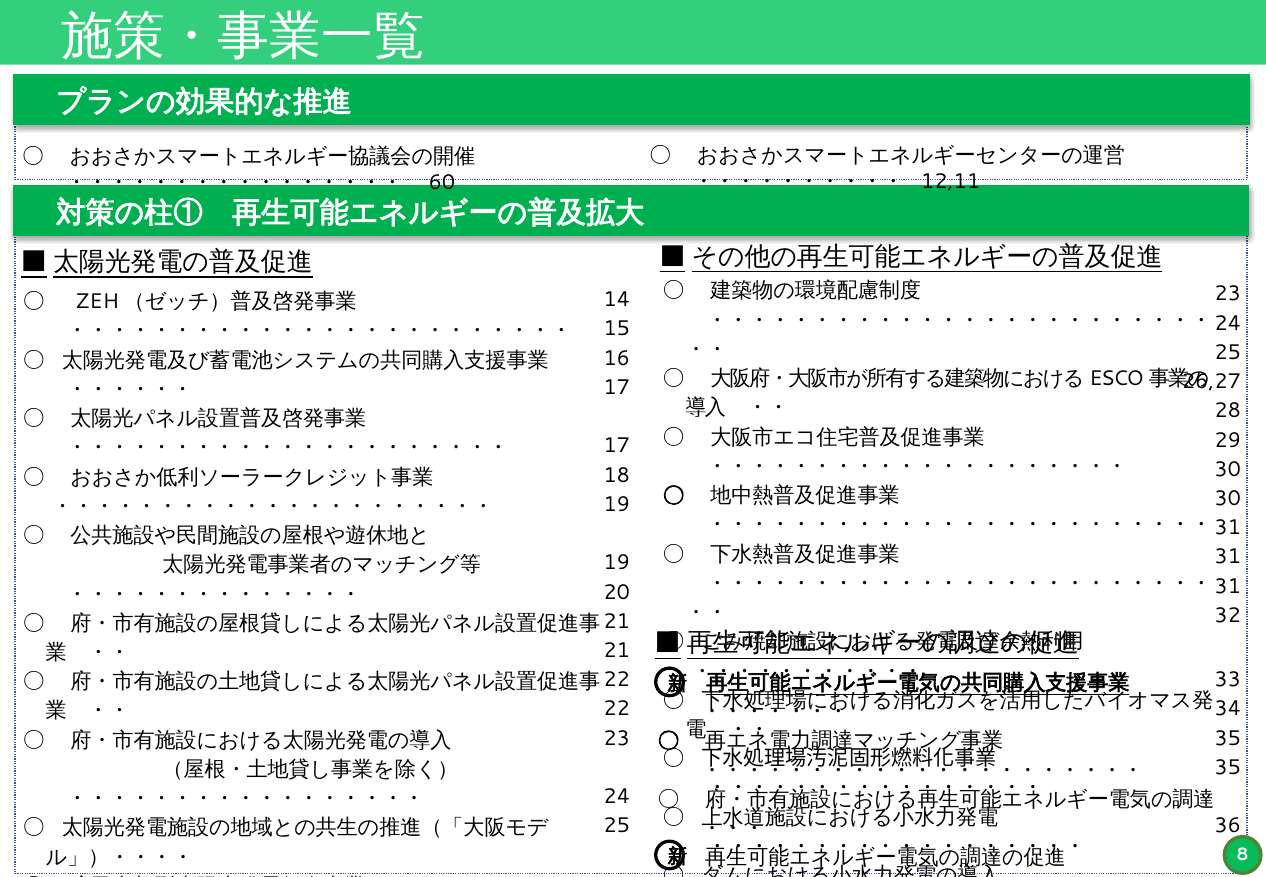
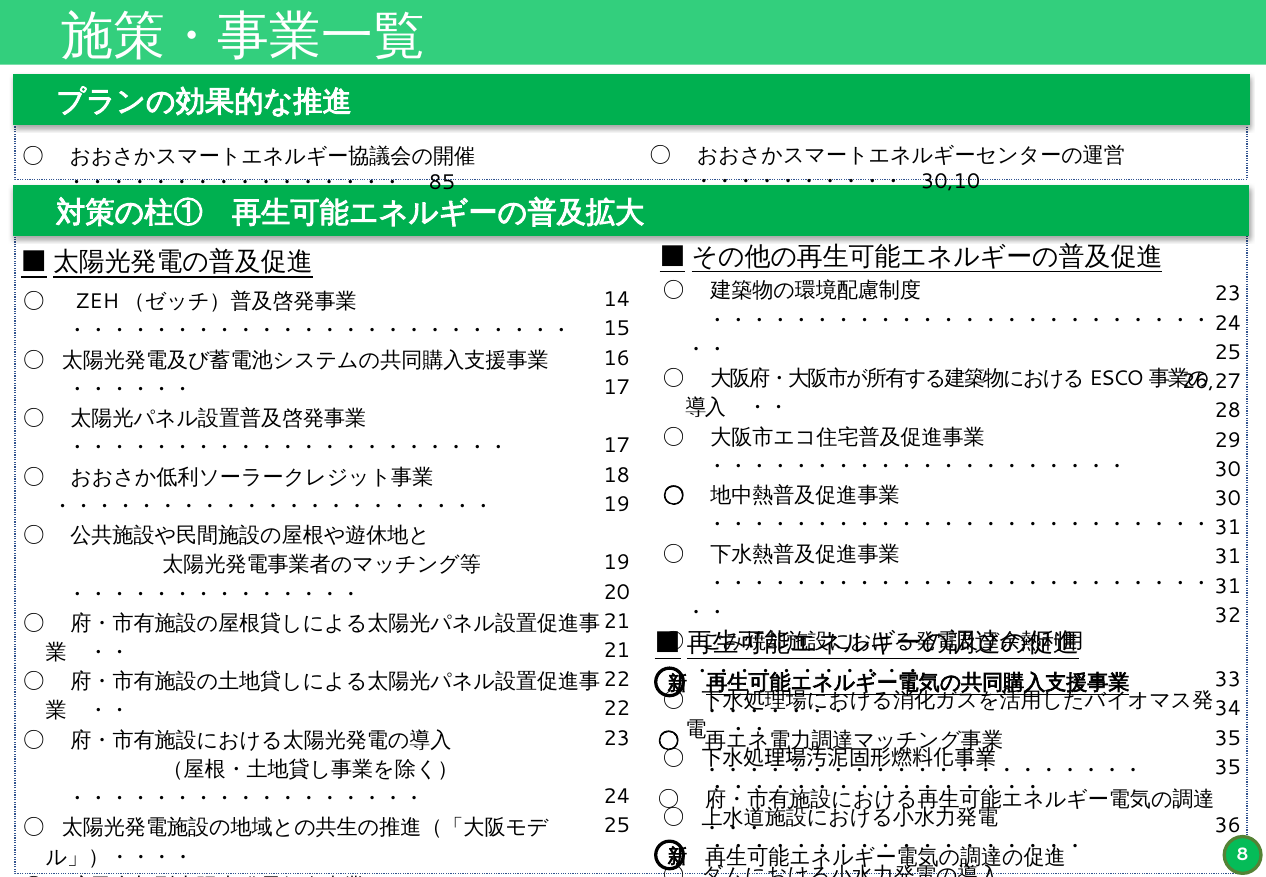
60: 60 -> 85
12,11: 12,11 -> 30,10
